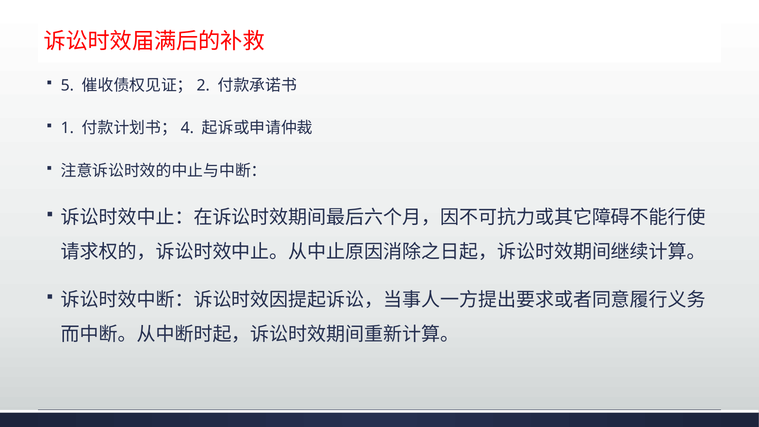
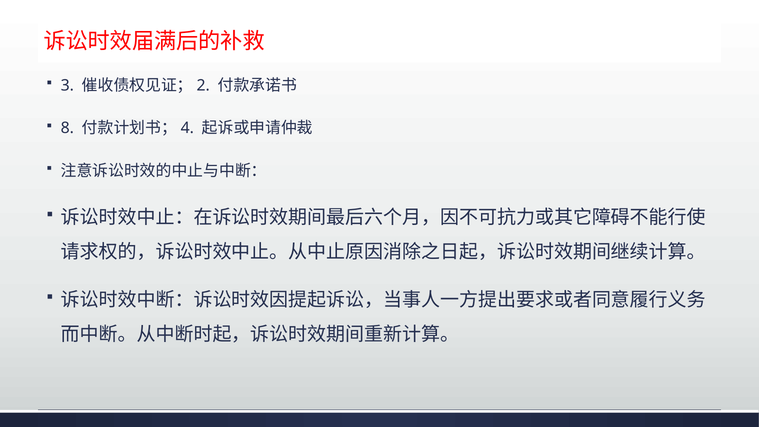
5: 5 -> 3
1: 1 -> 8
